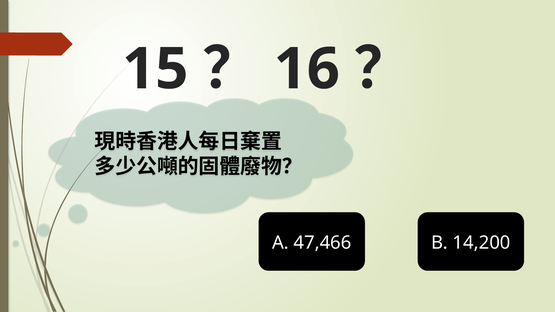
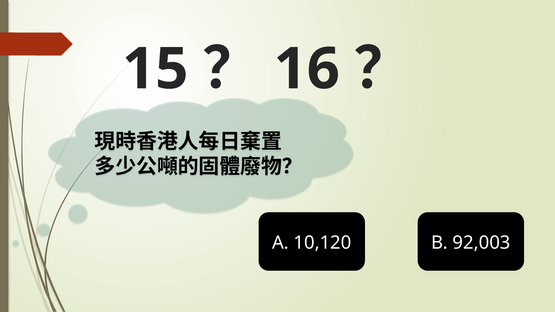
47,466: 47,466 -> 10,120
14,200: 14,200 -> 92,003
